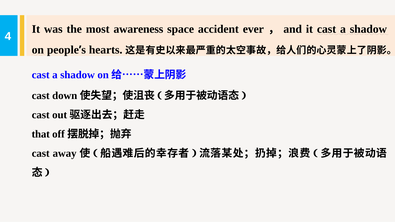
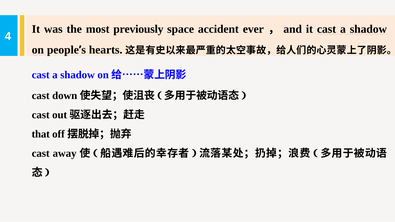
awareness: awareness -> previously
